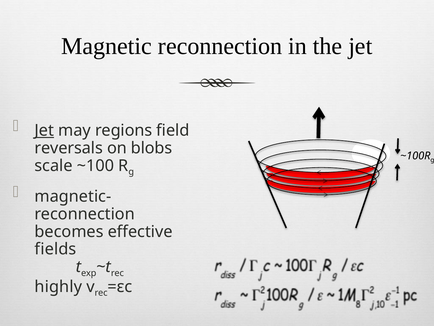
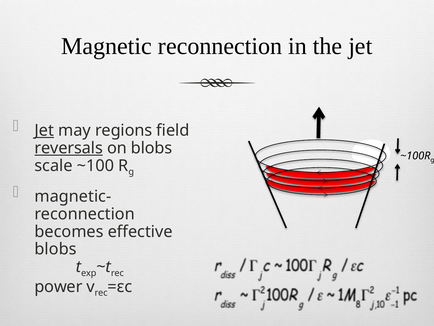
reversals underline: none -> present
fields at (55, 249): fields -> blobs
highly: highly -> power
